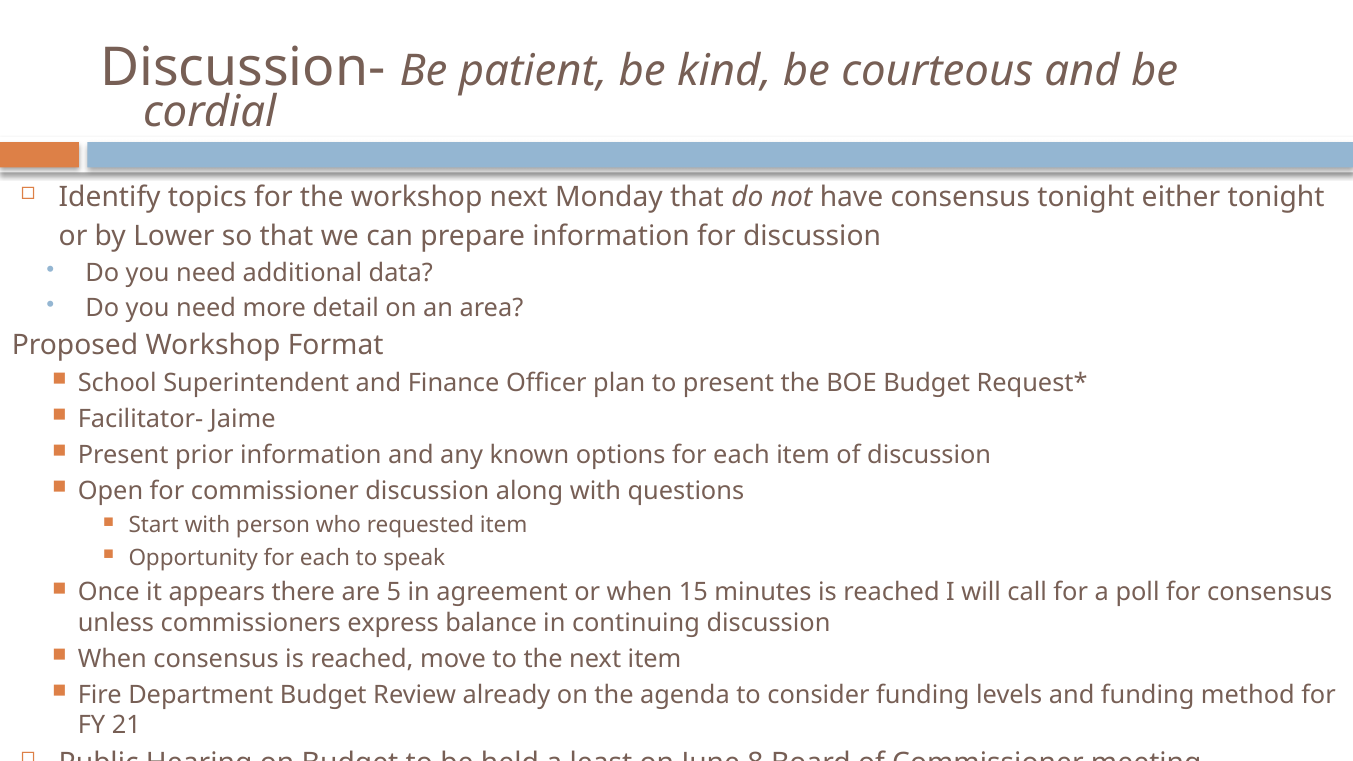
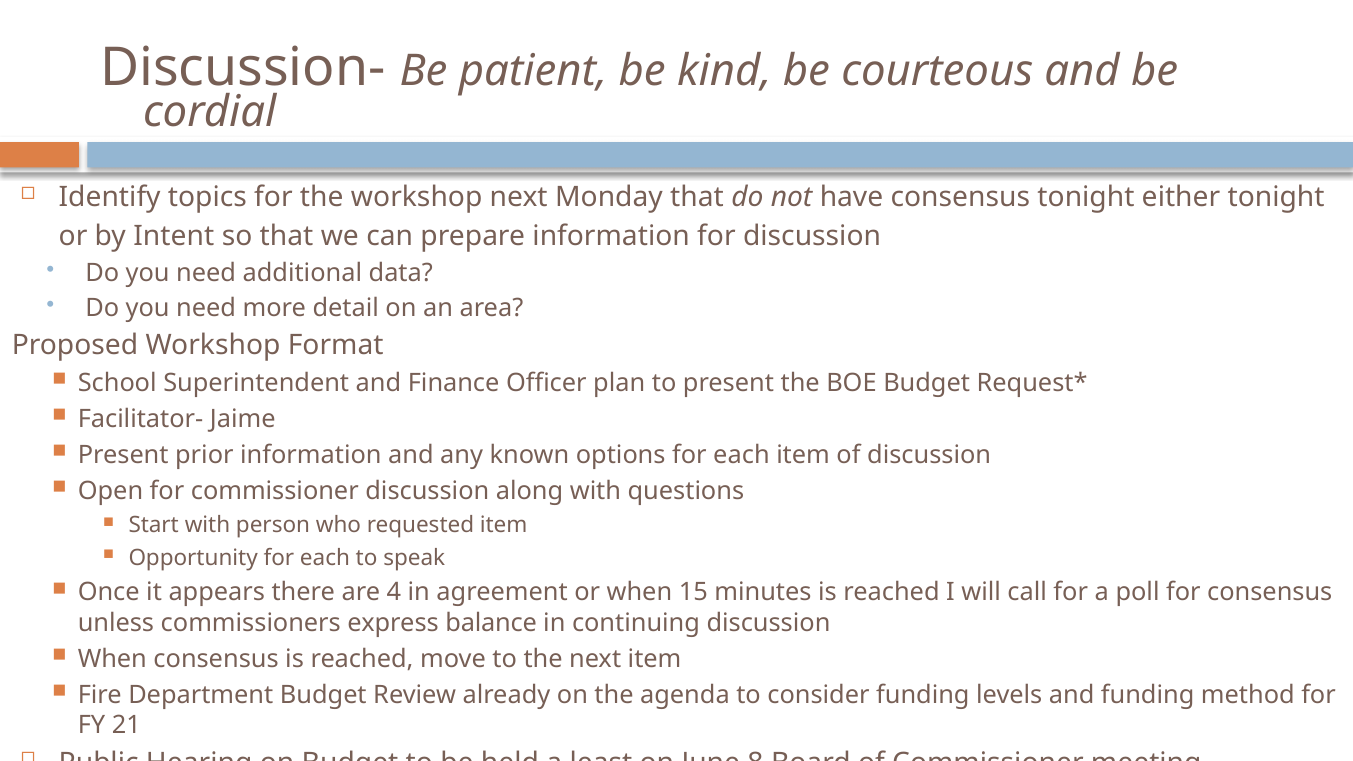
Lower: Lower -> Intent
5: 5 -> 4
